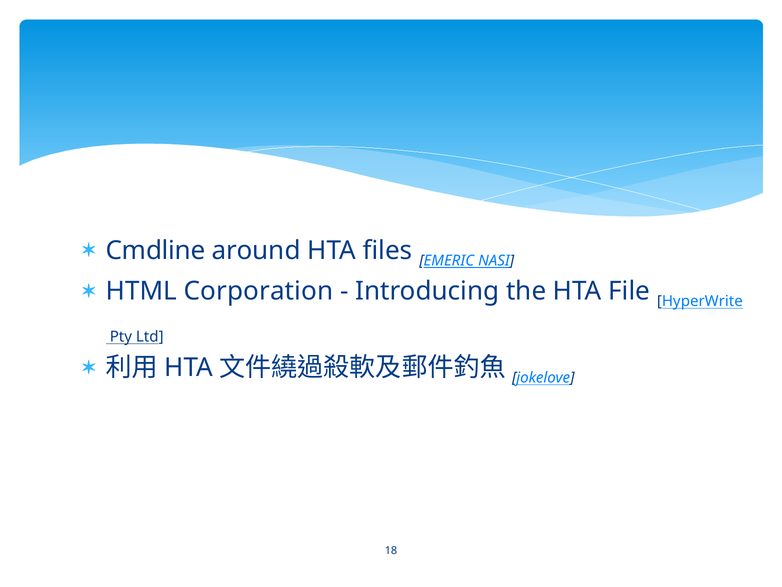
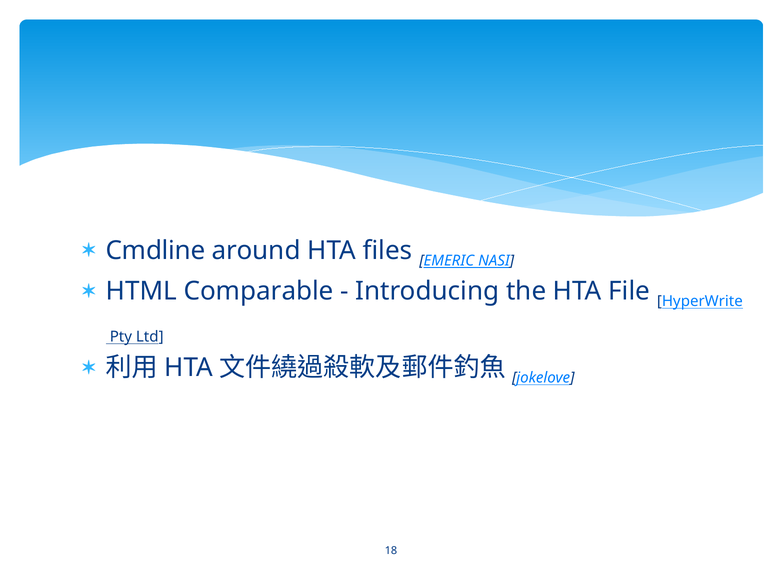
Corporation: Corporation -> Comparable
